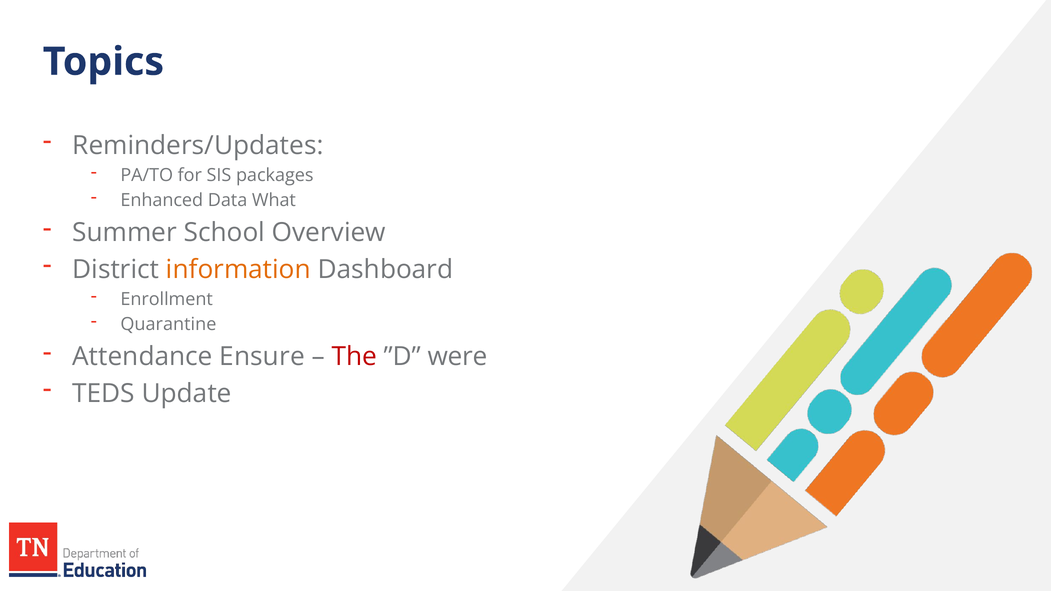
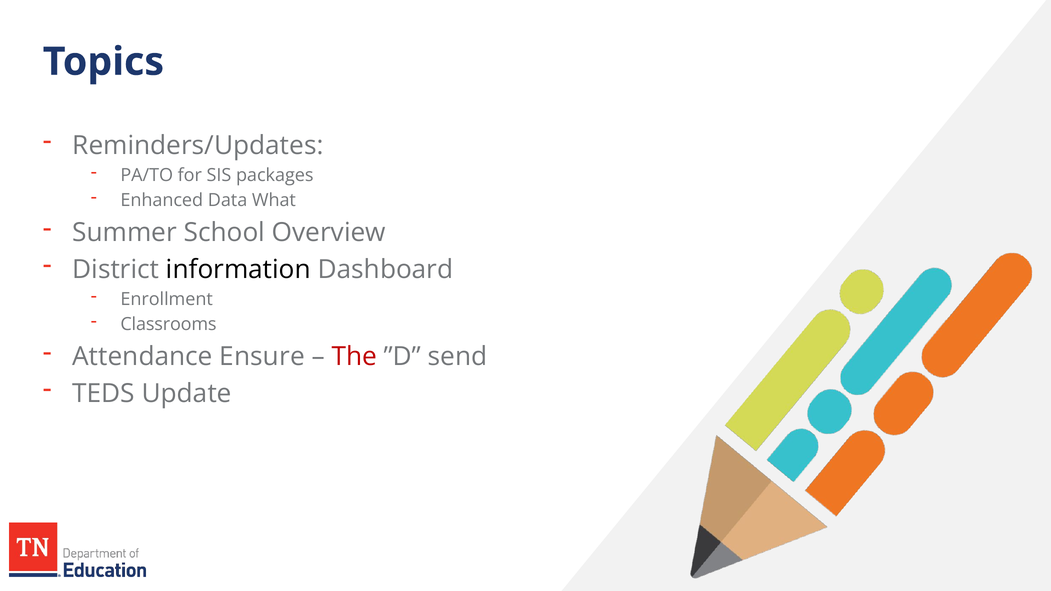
information colour: orange -> black
Quarantine: Quarantine -> Classrooms
were: were -> send
